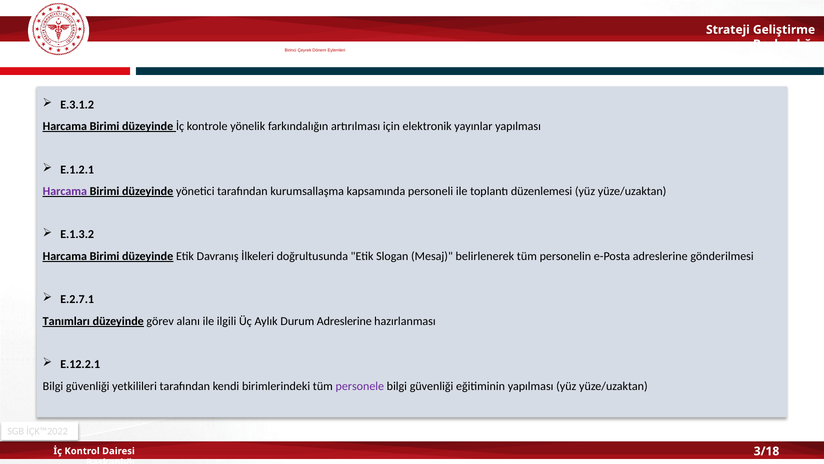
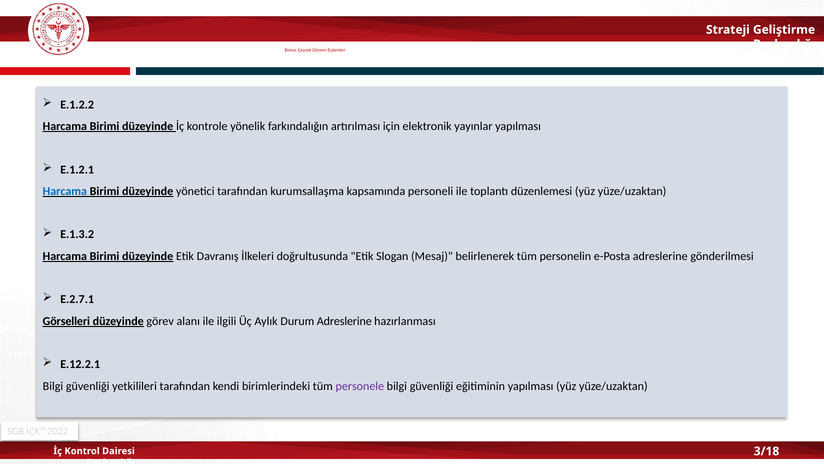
E.3.1.2: E.3.1.2 -> E.1.2.2
Harcama at (65, 191) colour: purple -> blue
Tanımları: Tanımları -> Görselleri
